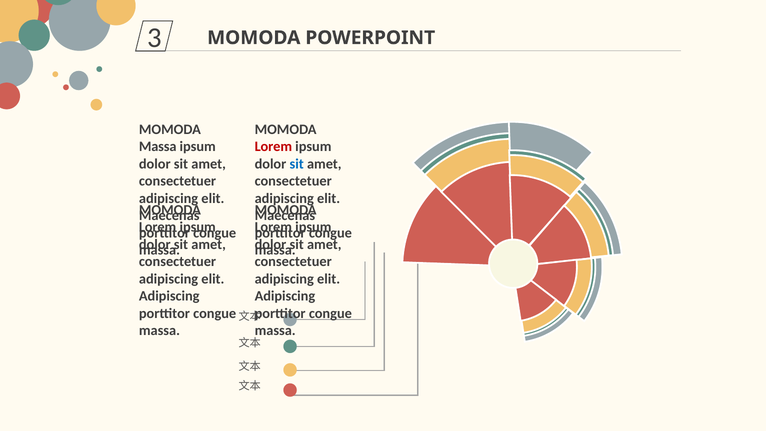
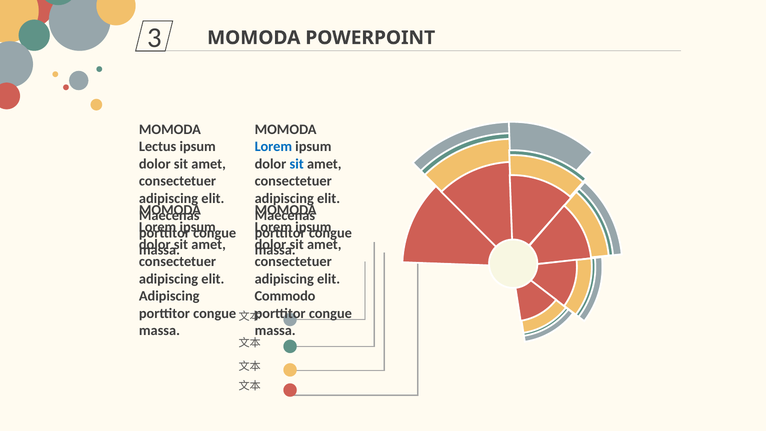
Massa at (158, 147): Massa -> Lectus
Lorem at (273, 147) colour: red -> blue
Adipiscing at (285, 296): Adipiscing -> Commodo
